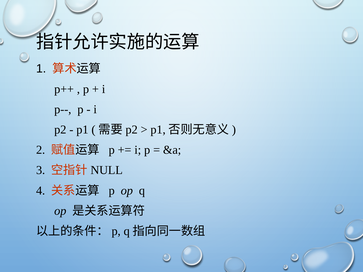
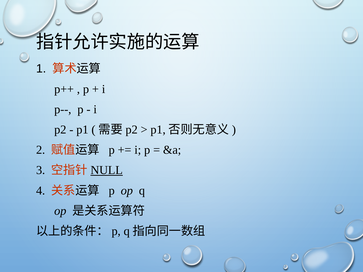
NULL underline: none -> present
